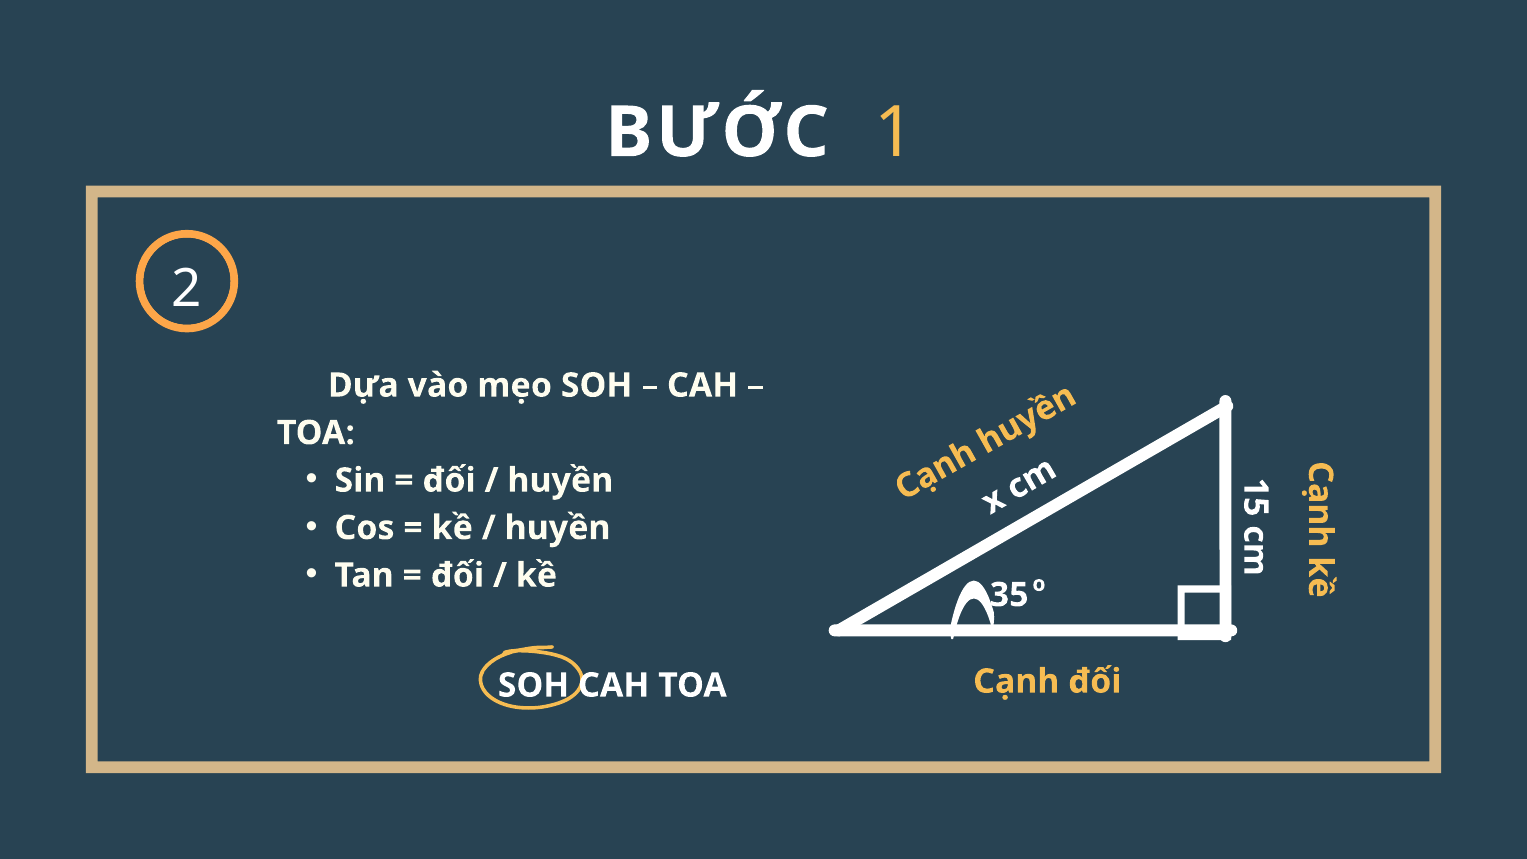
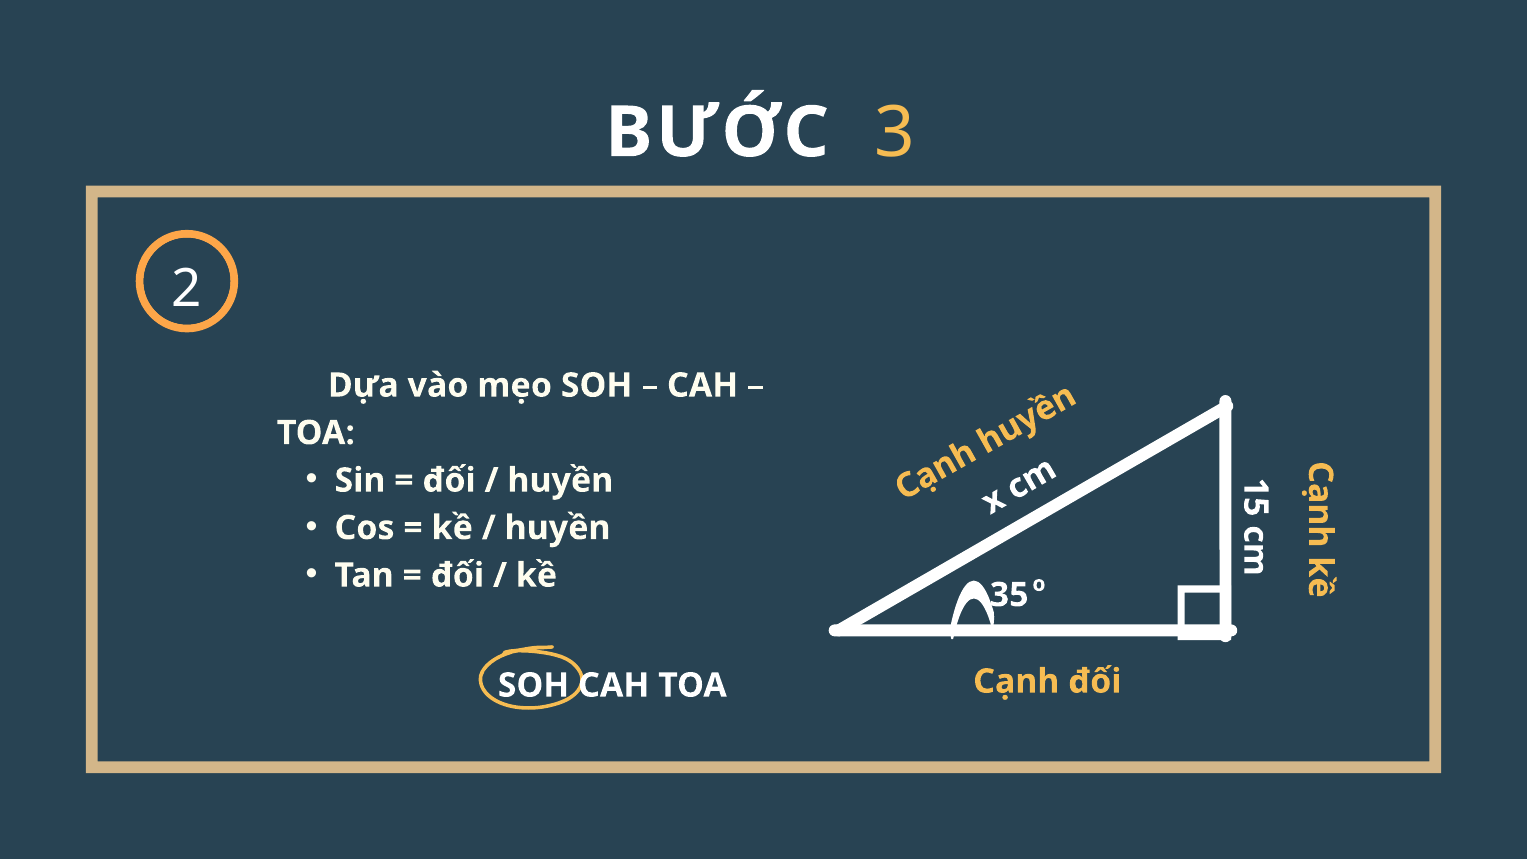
BƯỚC 1: 1 -> 3
